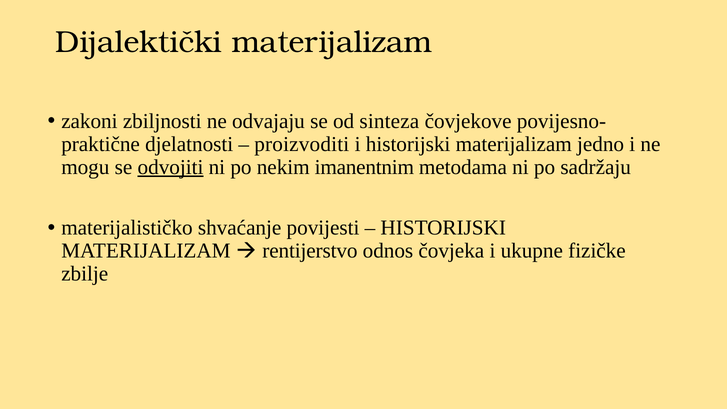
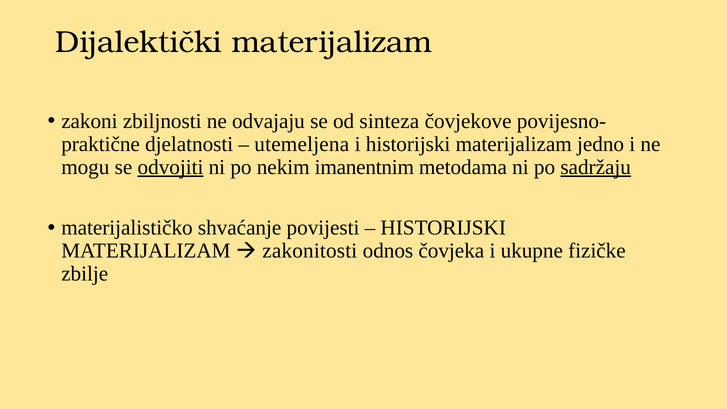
proizvoditi: proizvoditi -> utemeljena
sadržaju underline: none -> present
rentijerstvo: rentijerstvo -> zakonitosti
